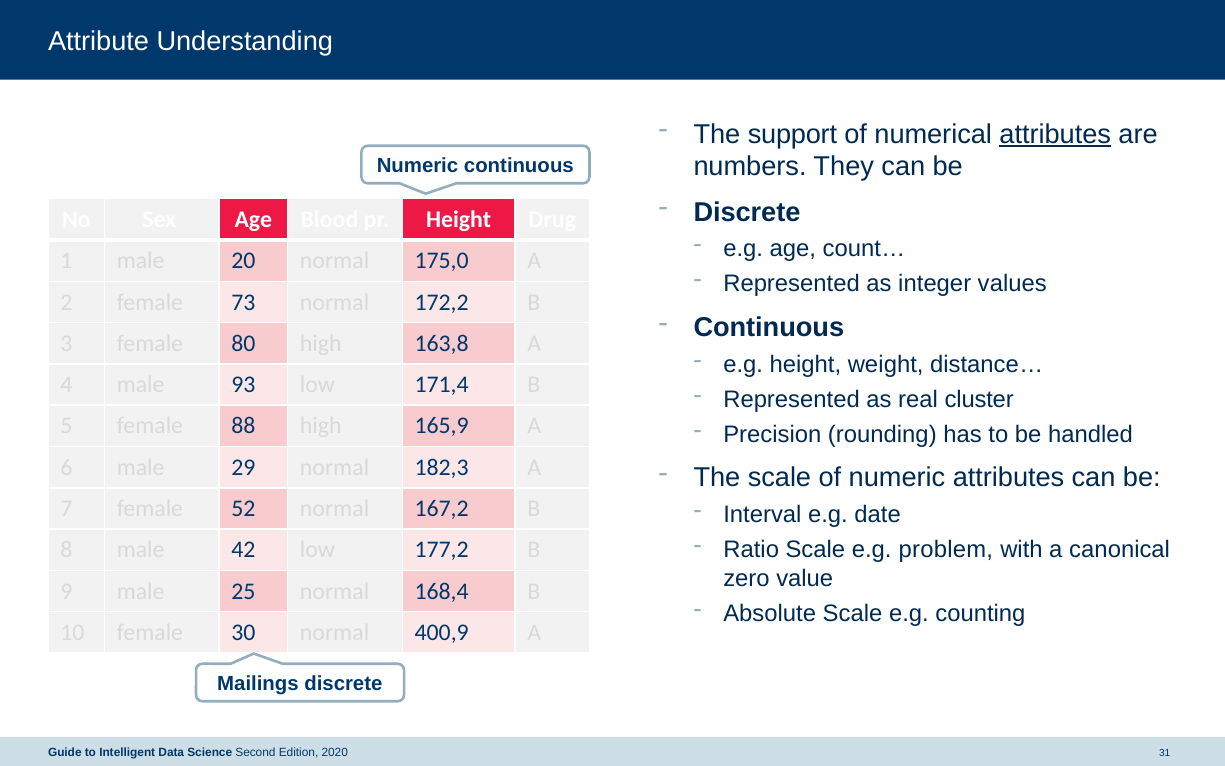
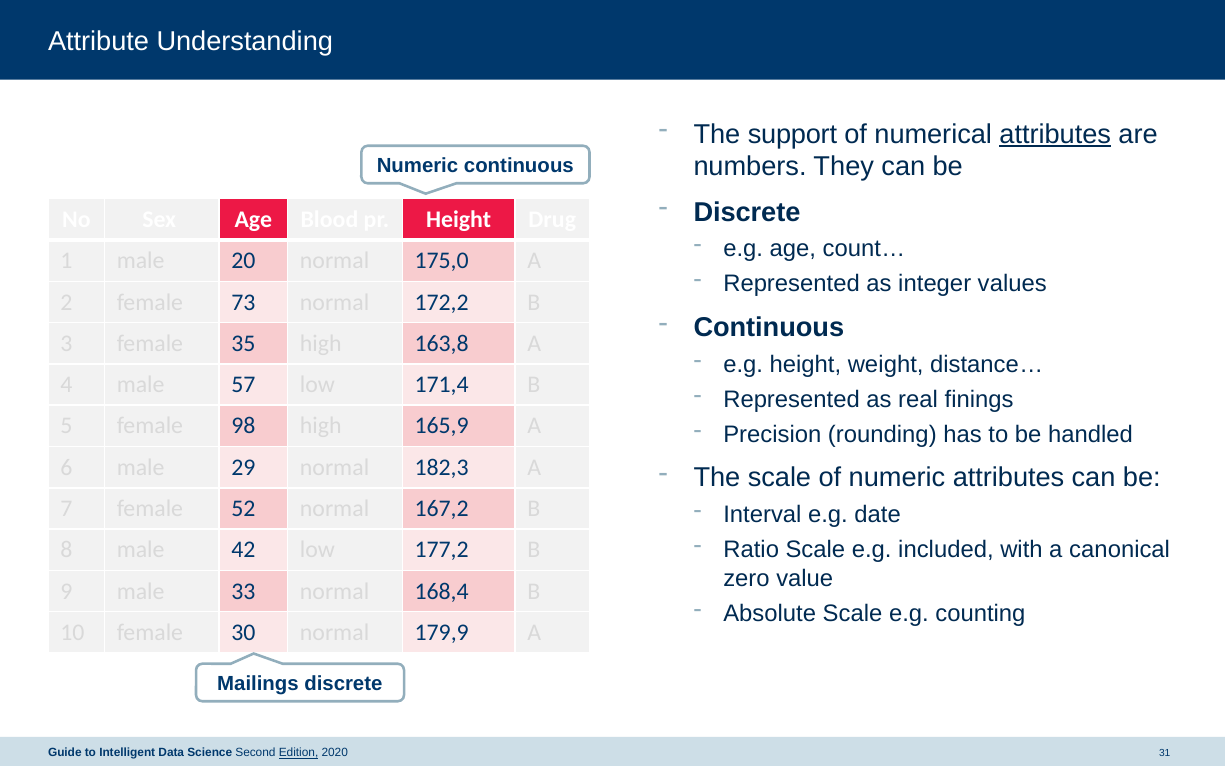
80: 80 -> 35
93: 93 -> 57
cluster: cluster -> finings
88: 88 -> 98
problem: problem -> included
25: 25 -> 33
400,9: 400,9 -> 179,9
Edition underline: none -> present
